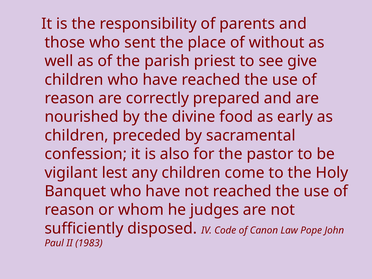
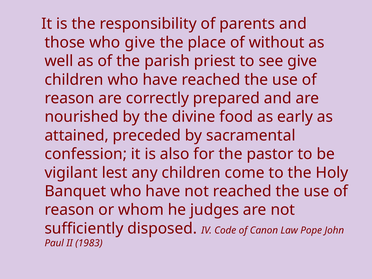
who sent: sent -> give
children at (77, 135): children -> attained
